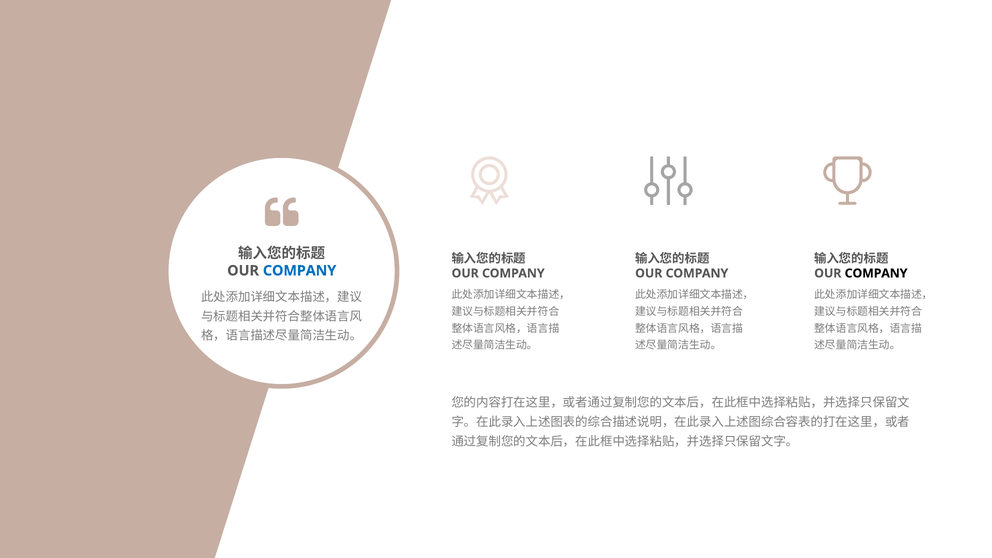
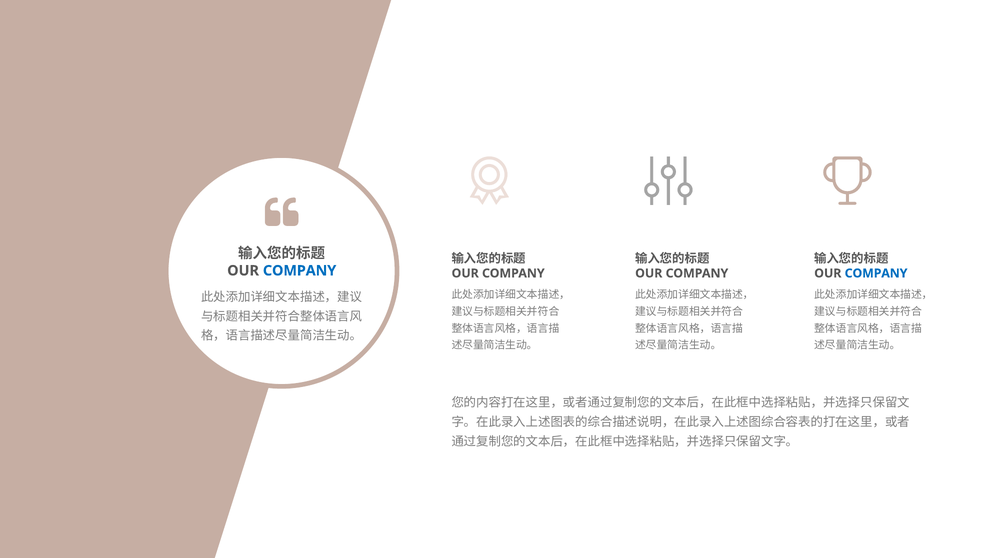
COMPANY at (876, 273) colour: black -> blue
